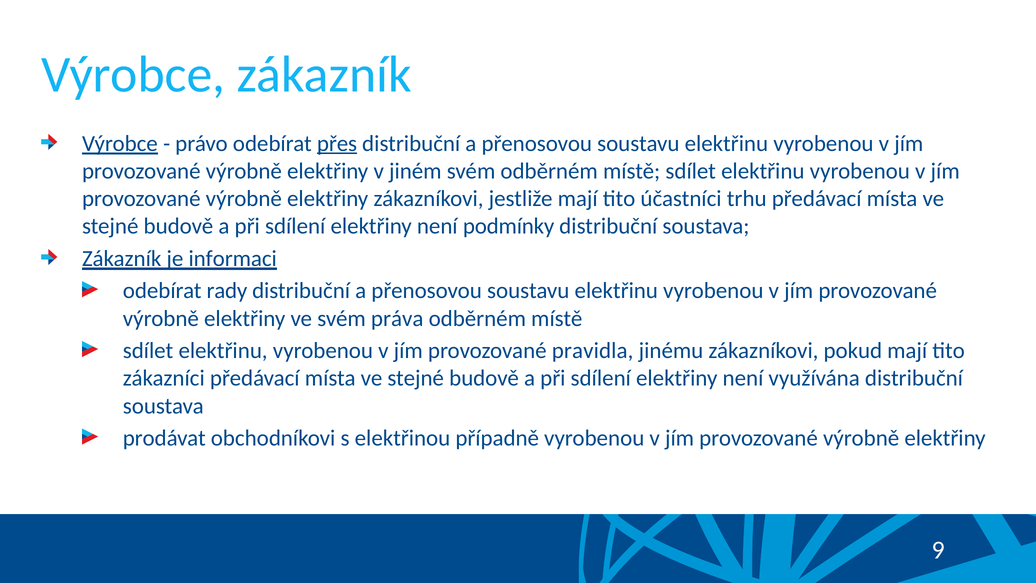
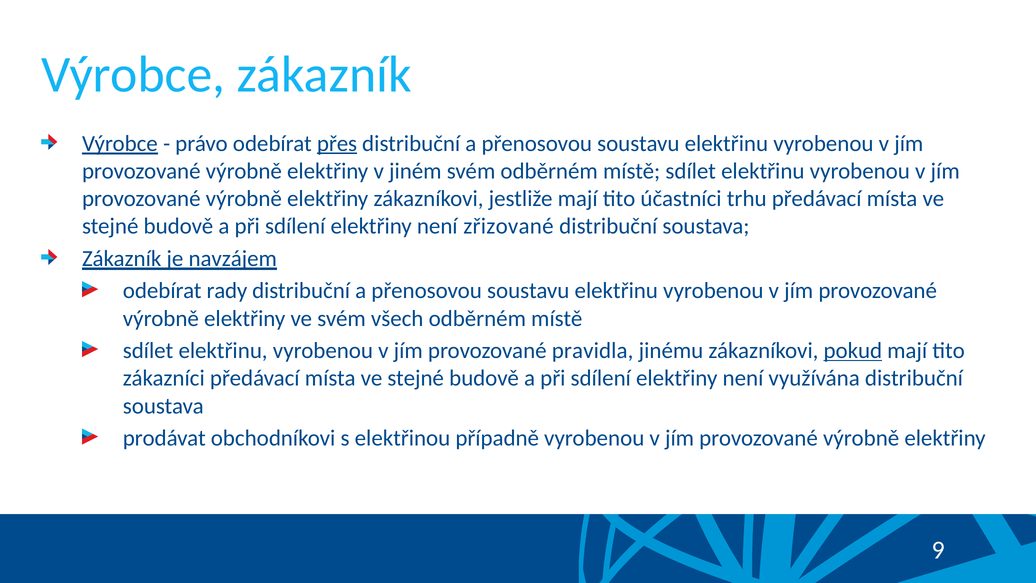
podmínky: podmínky -> zřizované
informaci: informaci -> navzájem
práva: práva -> všech
pokud underline: none -> present
